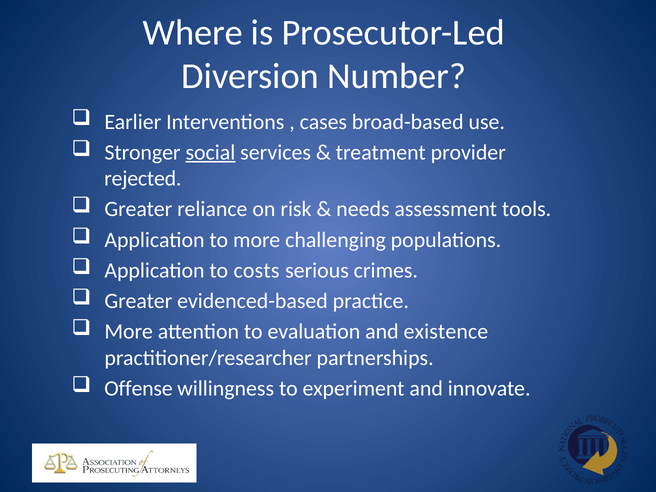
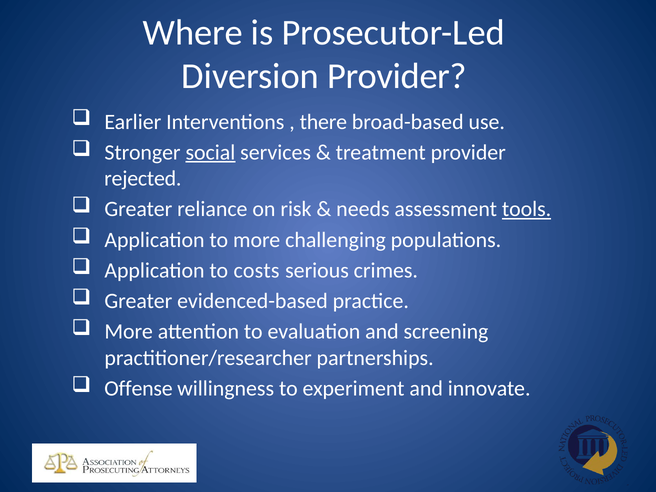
Diversion Number: Number -> Provider
cases: cases -> there
tools underline: none -> present
existence: existence -> screening
